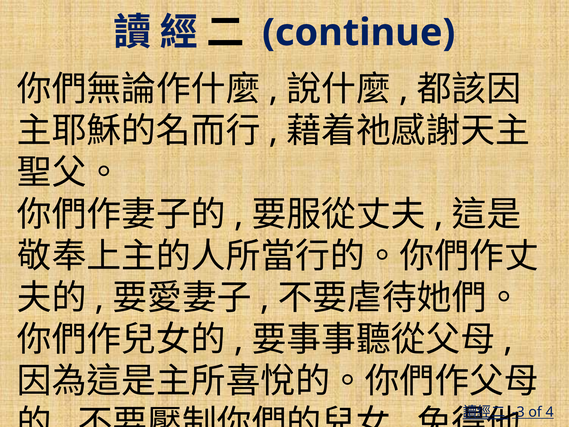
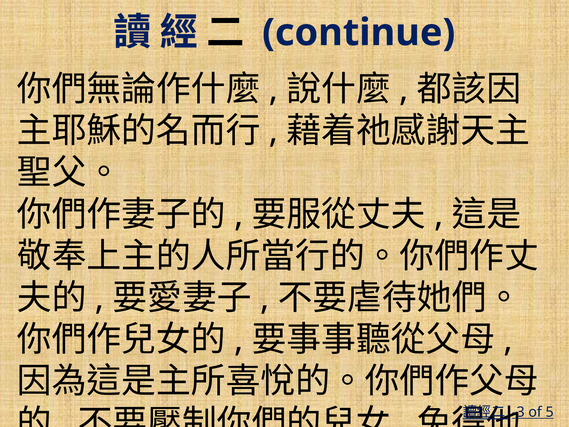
4: 4 -> 5
